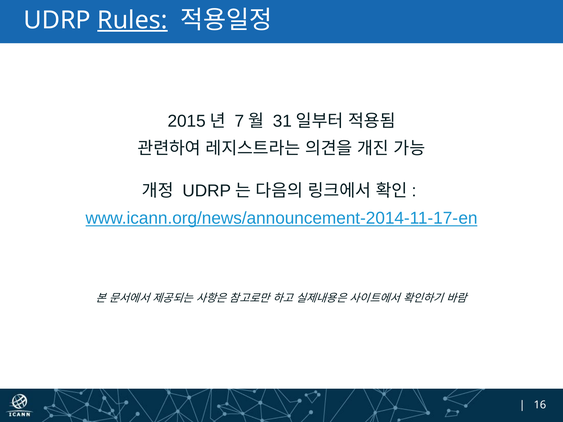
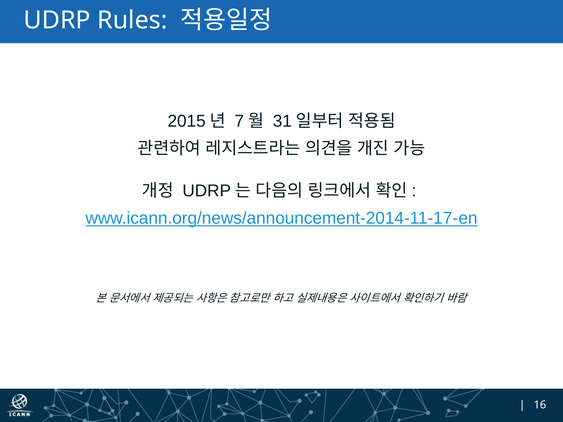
Rules underline: present -> none
